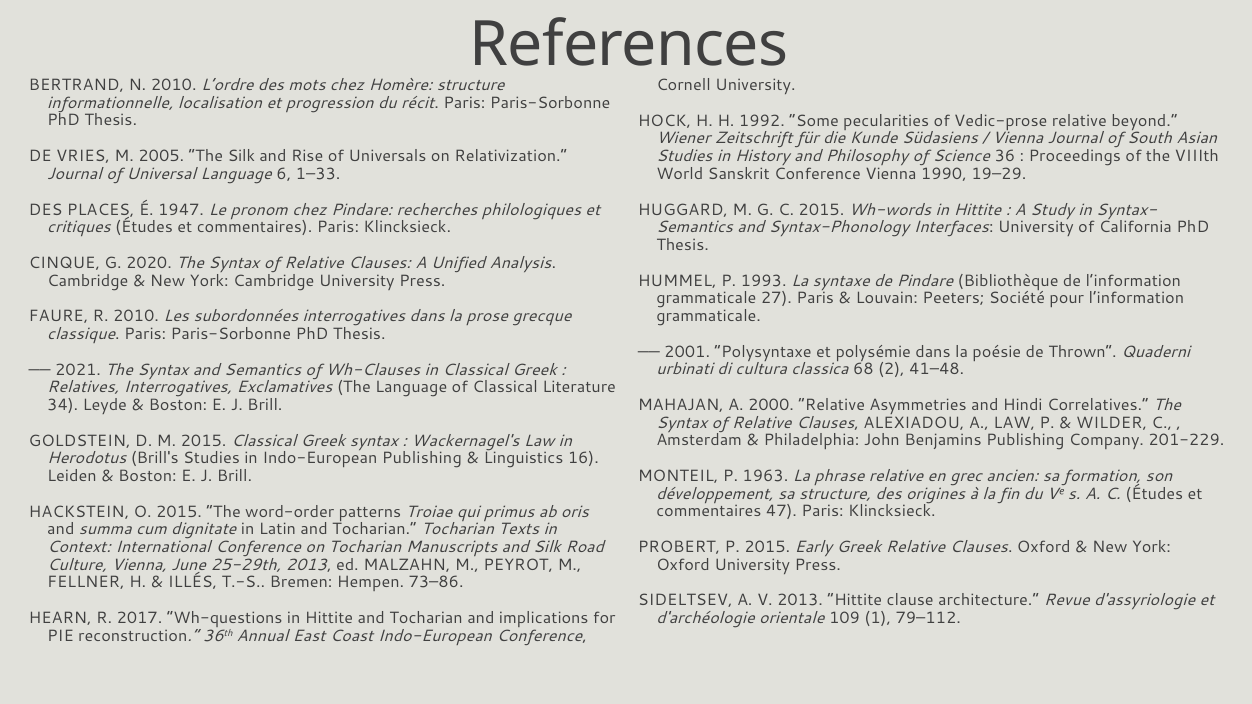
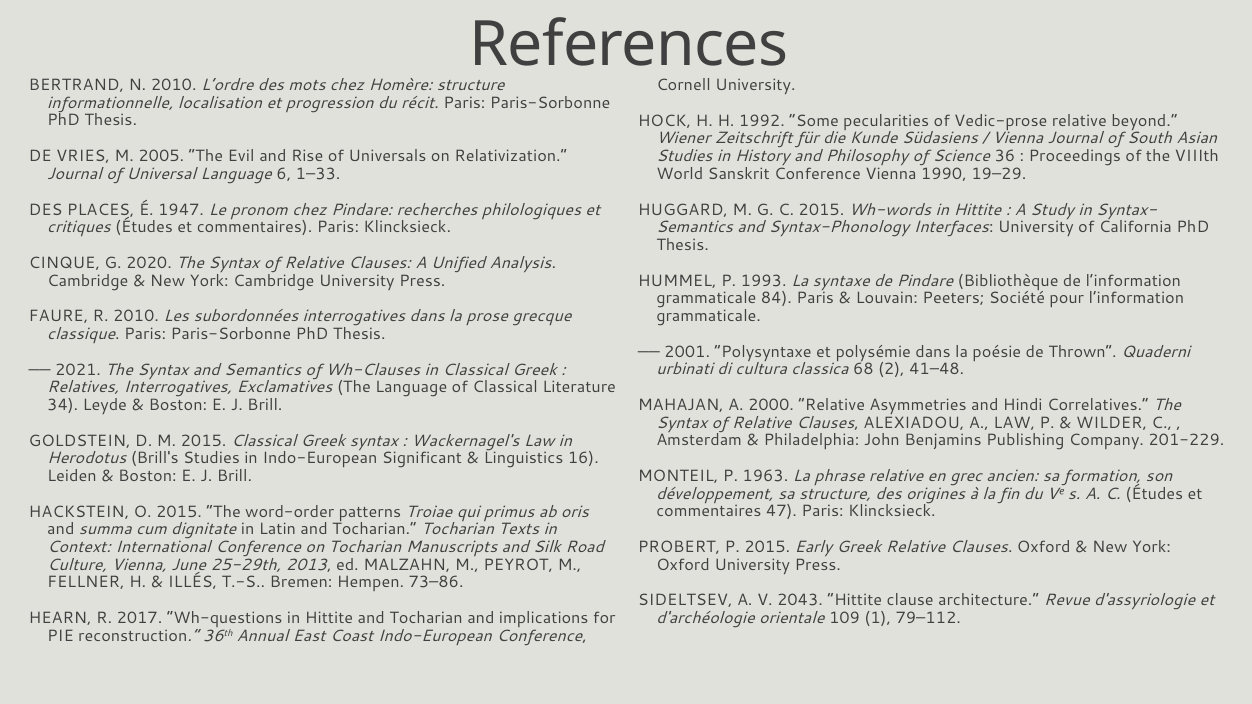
The Silk: Silk -> Evil
27: 27 -> 84
Indo-European Publishing: Publishing -> Significant
V 2013: 2013 -> 2043
